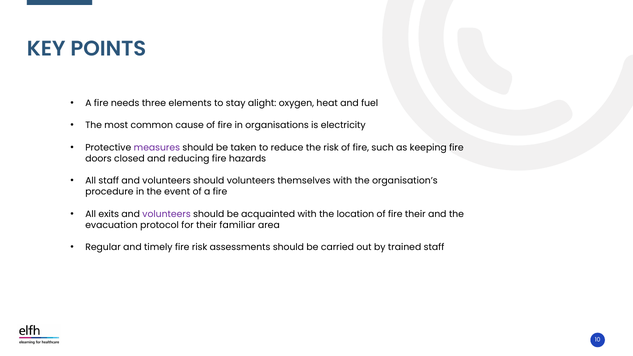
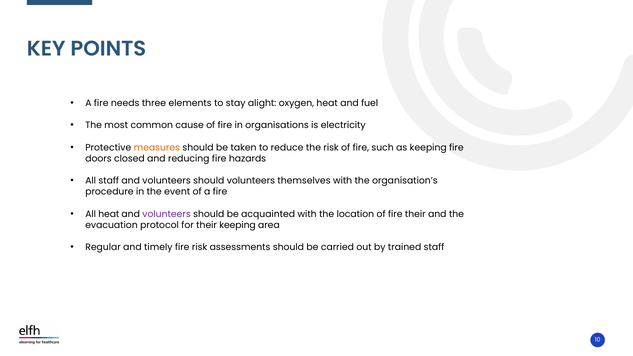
measures colour: purple -> orange
All exits: exits -> heat
their familiar: familiar -> keeping
